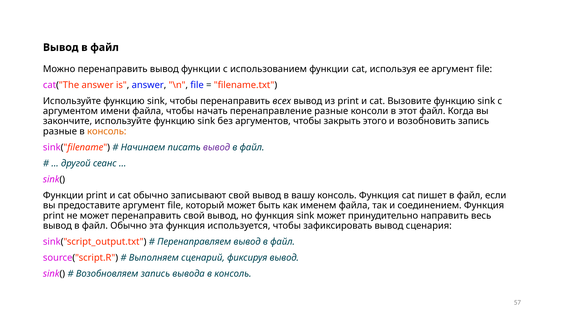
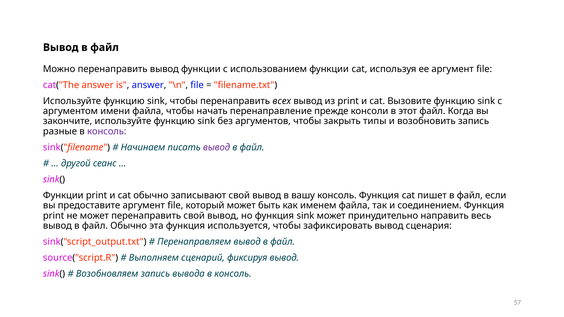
перенаправление разные: разные -> прежде
этого: этого -> типы
консоль at (107, 131) colour: orange -> purple
